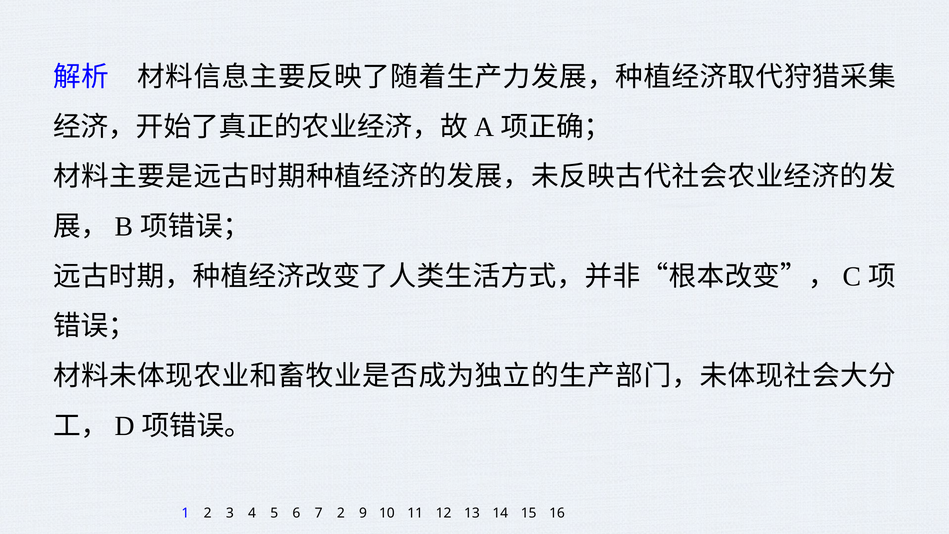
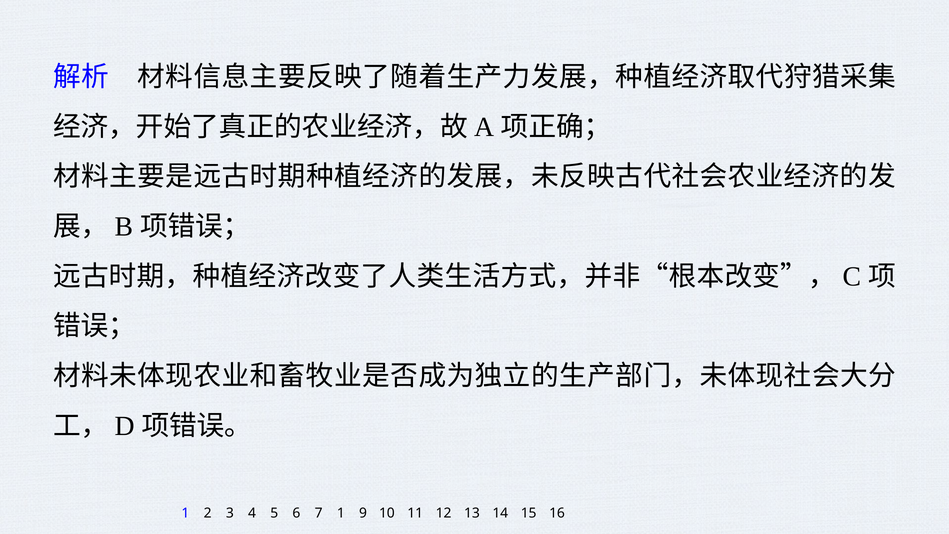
7 2: 2 -> 1
